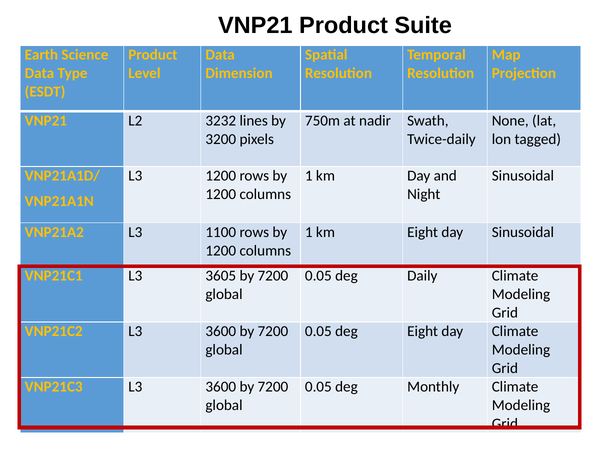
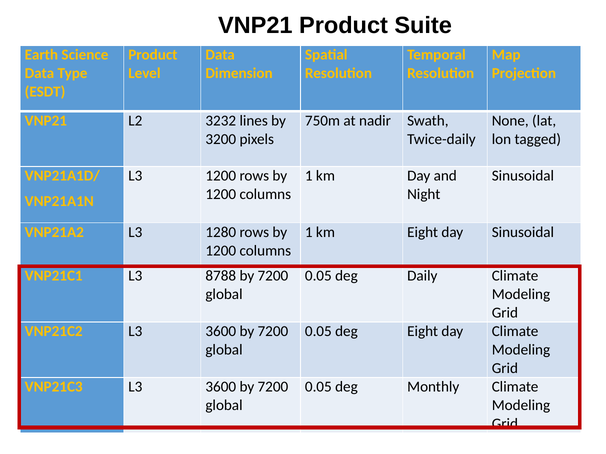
1100: 1100 -> 1280
3605: 3605 -> 8788
